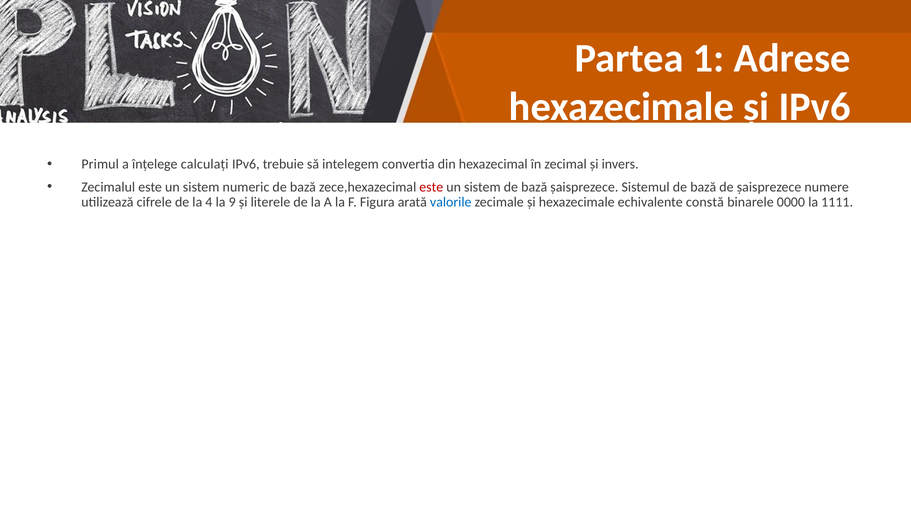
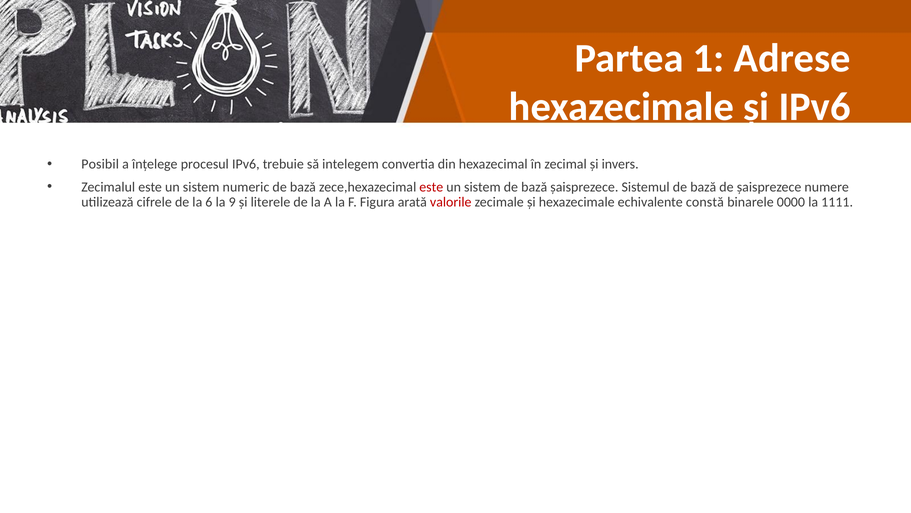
Primul: Primul -> Posibil
calculați: calculați -> procesul
4: 4 -> 6
valorile colour: blue -> red
